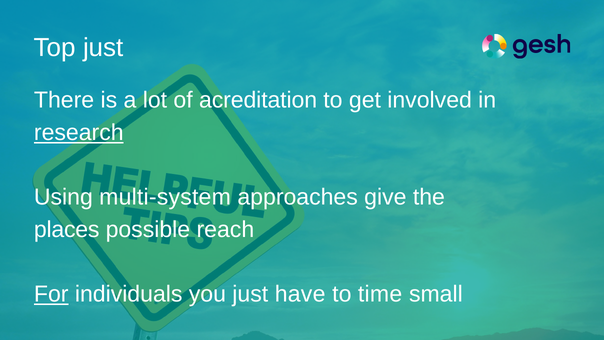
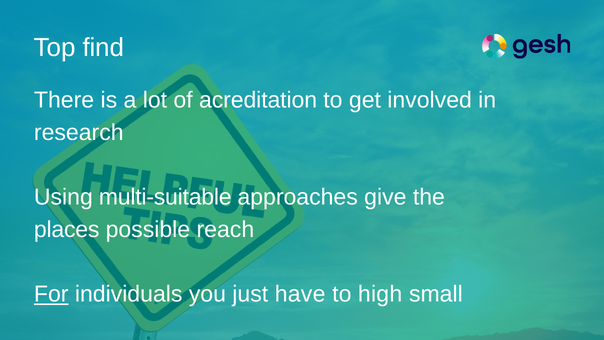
Top just: just -> find
research underline: present -> none
multi-system: multi-system -> multi-suitable
time: time -> high
